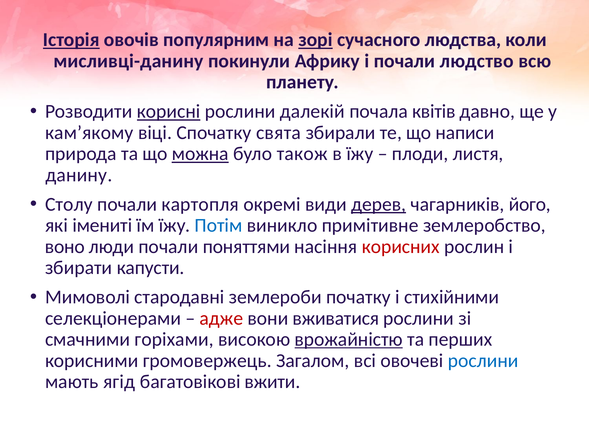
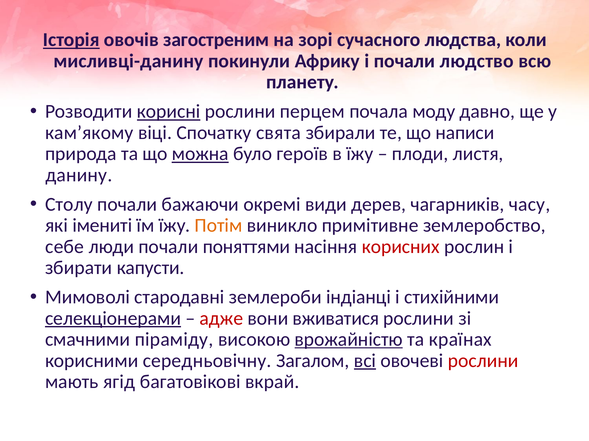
популярним: популярним -> загостреним
зорі underline: present -> none
далекій: далекій -> перцем
квітів: квітів -> моду
також: також -> героїв
картопля: картопля -> бажаючи
дерев underline: present -> none
його: його -> часу
Потім colour: blue -> orange
воно: воно -> себе
початку: початку -> індіанці
селекціонерами underline: none -> present
горіхами: горіхами -> піраміду
перших: перших -> країнах
громовержець: громовержець -> середньовічну
всі underline: none -> present
рослини at (483, 361) colour: blue -> red
вжити: вжити -> вкрай
